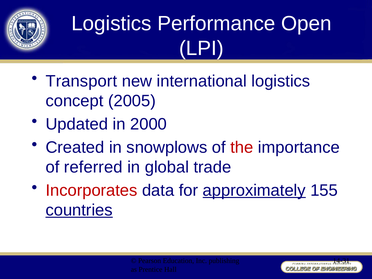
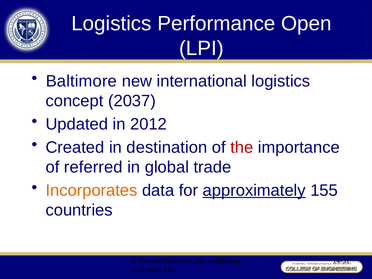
Transport: Transport -> Baltimore
2005: 2005 -> 2037
2000: 2000 -> 2012
snowplows: snowplows -> destination
Incorporates colour: red -> orange
countries underline: present -> none
